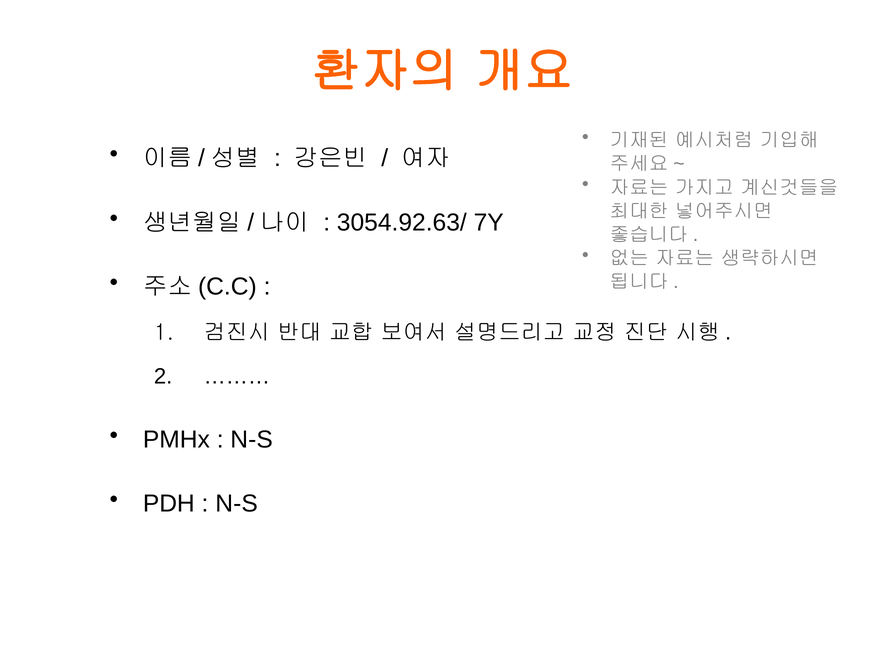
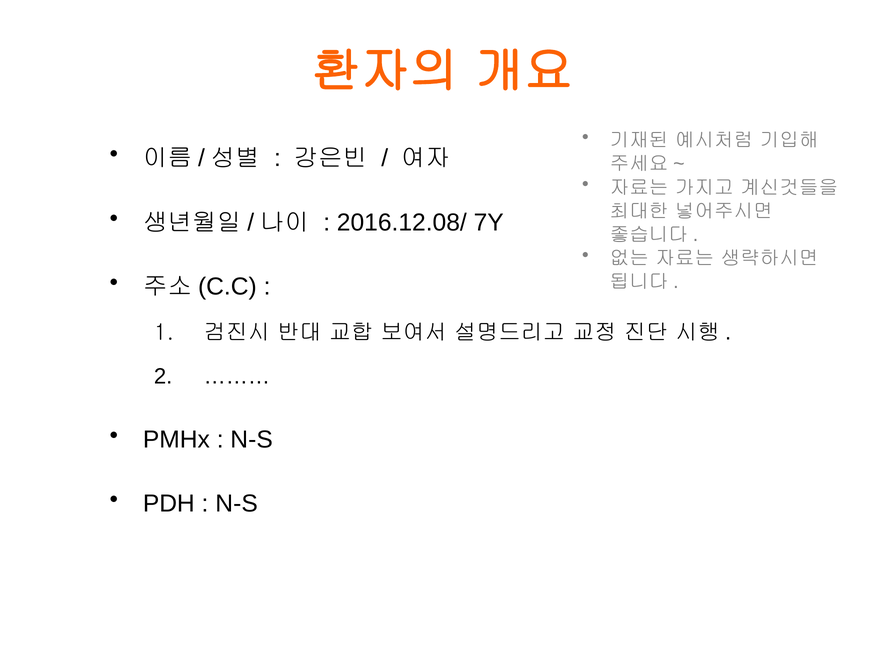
3054.92.63/: 3054.92.63/ -> 2016.12.08/
